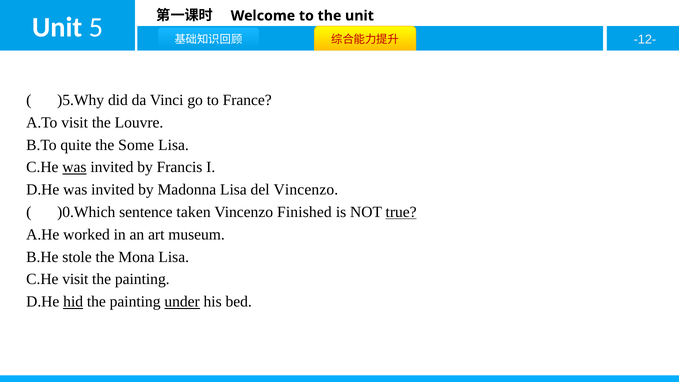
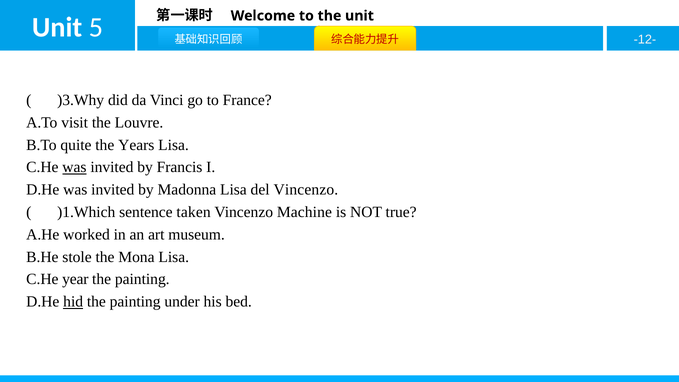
)5.Why: )5.Why -> )3.Why
Some: Some -> Years
)0.Which: )0.Which -> )1.Which
Finished: Finished -> Machine
true underline: present -> none
C.He visit: visit -> year
under underline: present -> none
